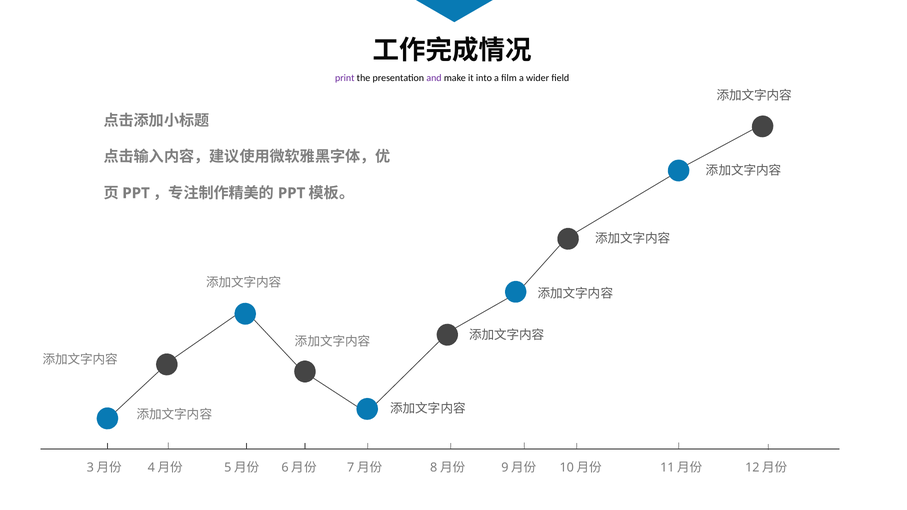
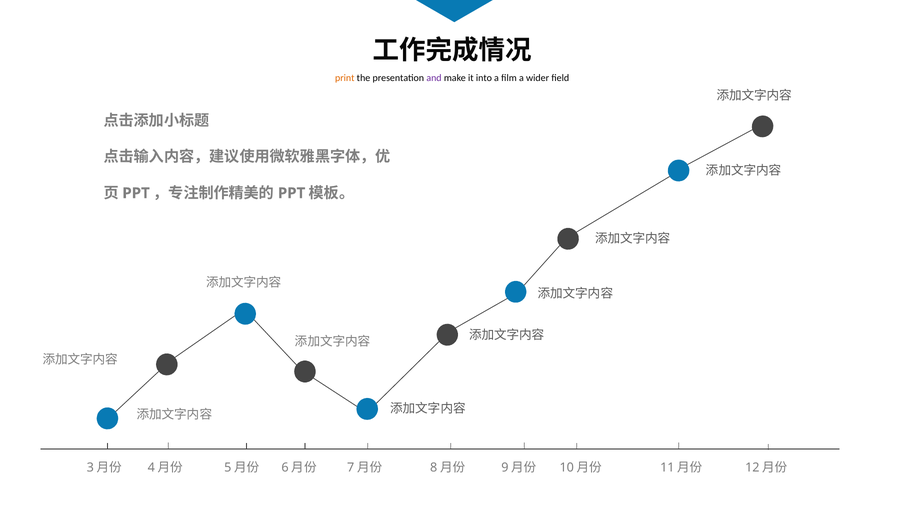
print colour: purple -> orange
